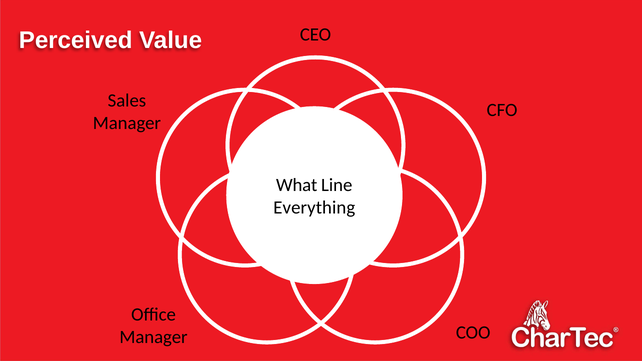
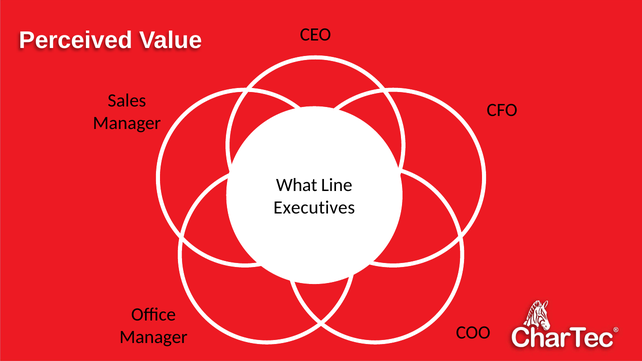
Everything: Everything -> Executives
